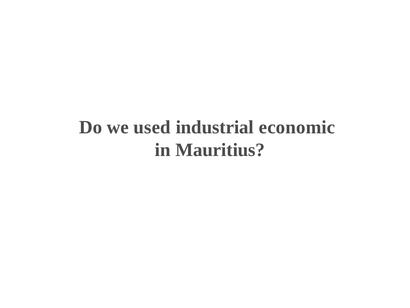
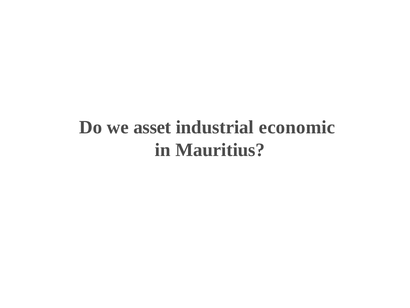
used: used -> asset
